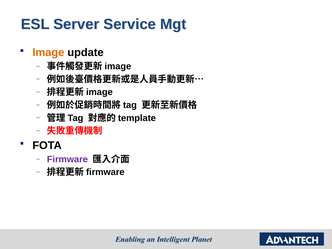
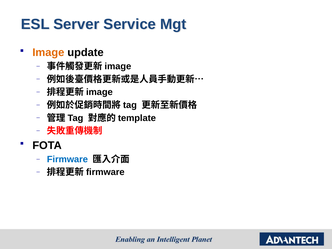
Firmware colour: purple -> blue
